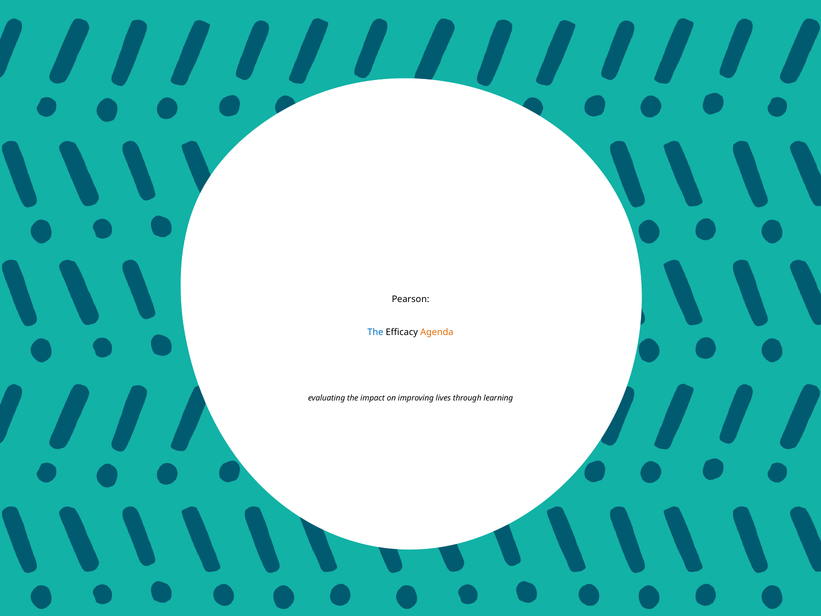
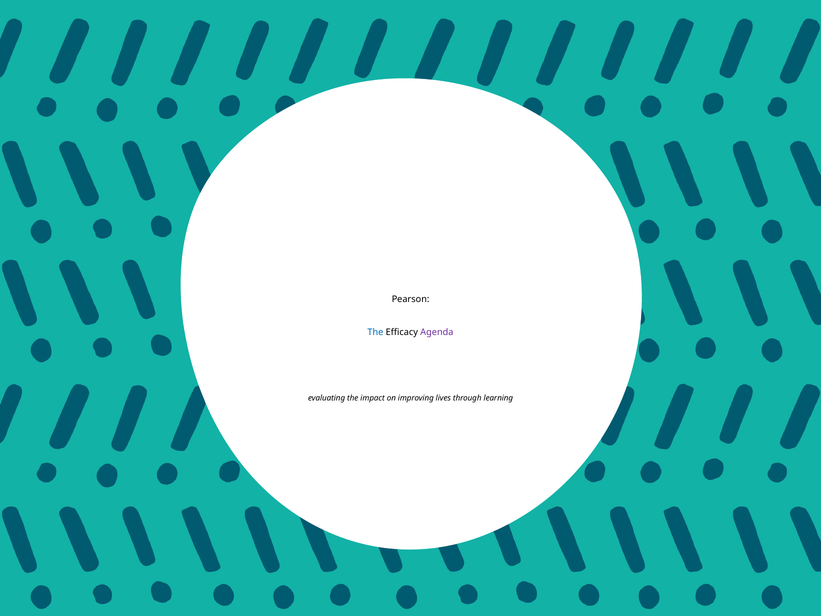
Agenda colour: orange -> purple
